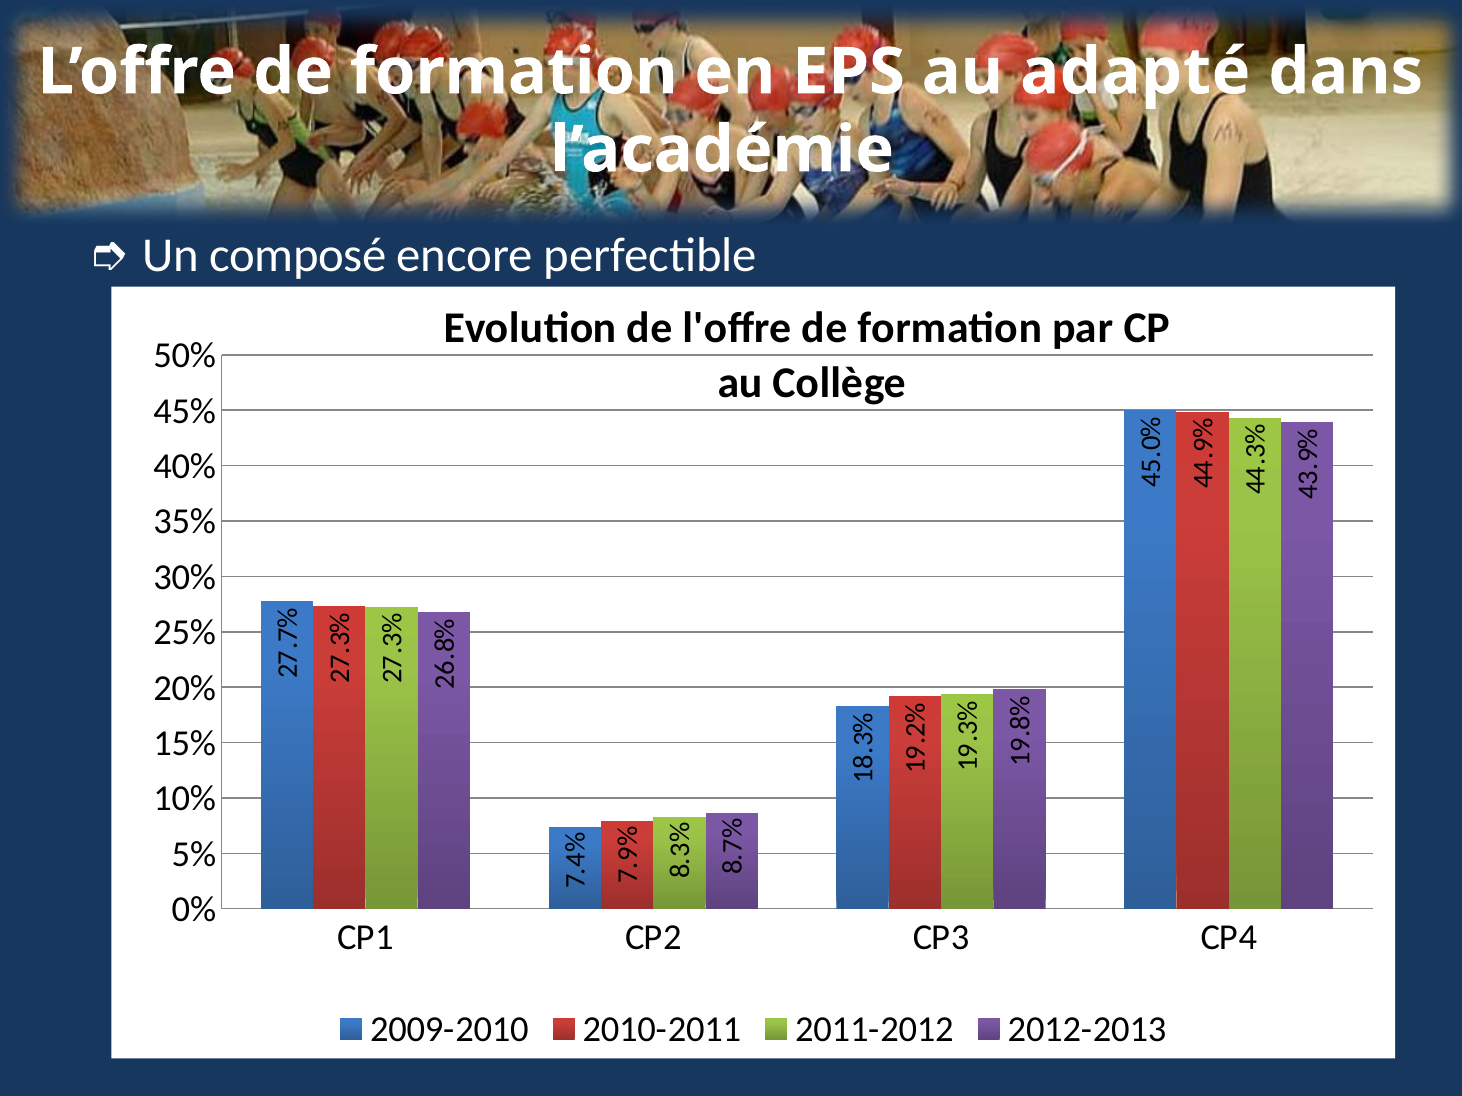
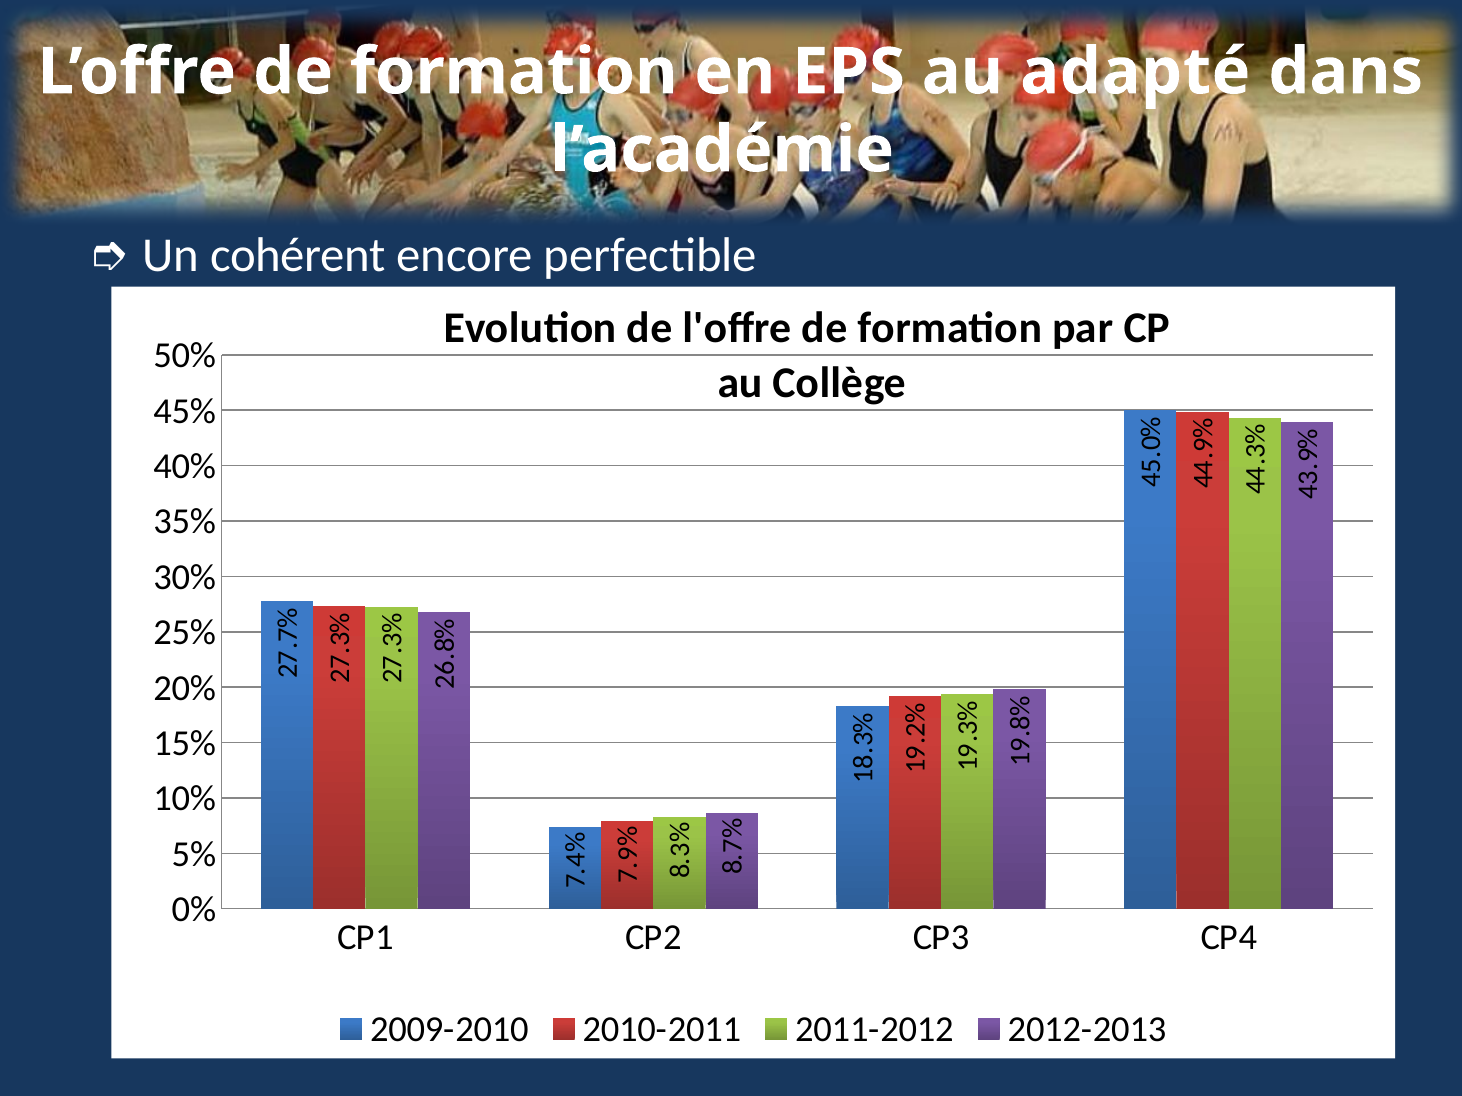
composé: composé -> cohérent
